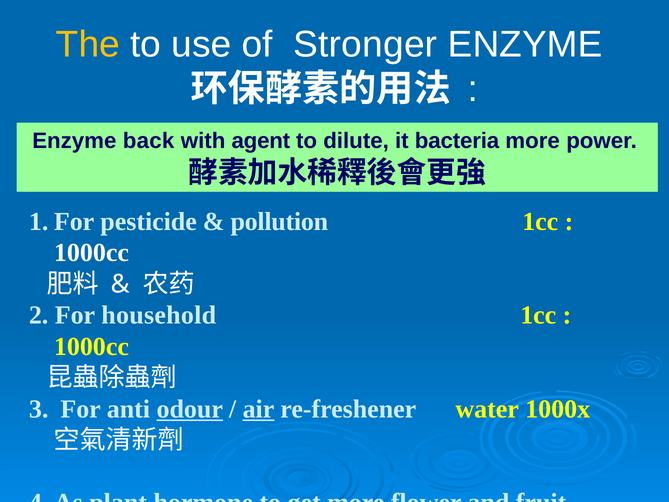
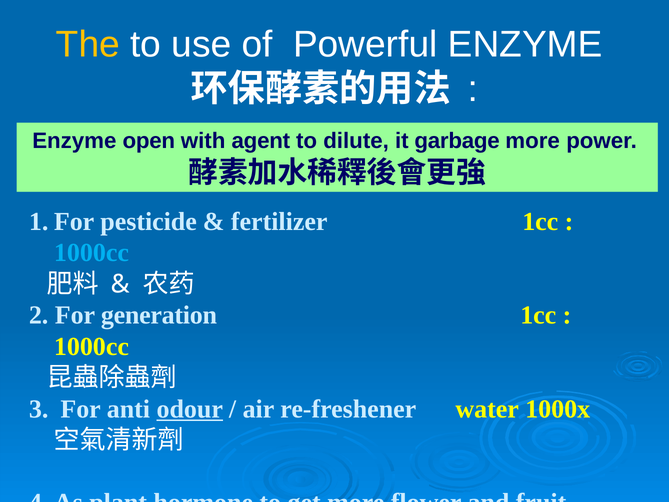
Stronger: Stronger -> Powerful
back: back -> open
bacteria: bacteria -> garbage
pollution: pollution -> fertilizer
1000cc at (91, 253) colour: white -> light blue
household: household -> generation
air underline: present -> none
